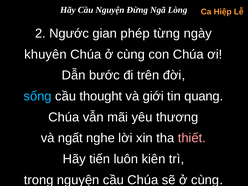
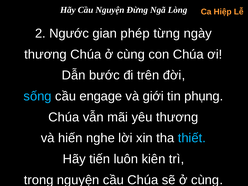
khuyên at (45, 54): khuyên -> thương
thought: thought -> engage
quang: quang -> phụng
ngất: ngất -> hiến
thiết colour: pink -> light blue
